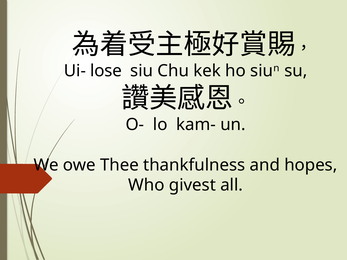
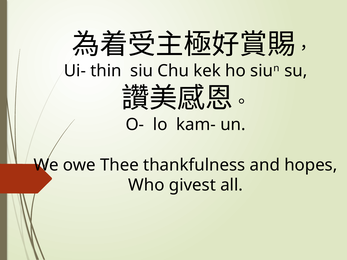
lose: lose -> thin
